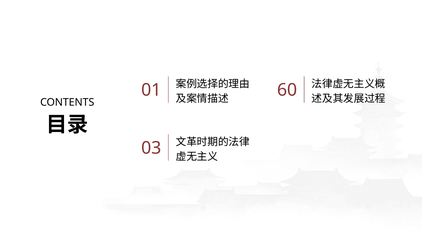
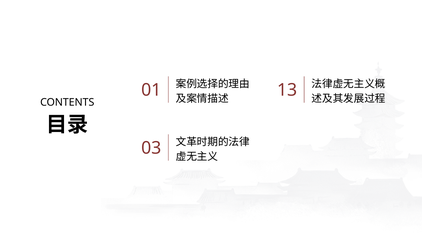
60: 60 -> 13
